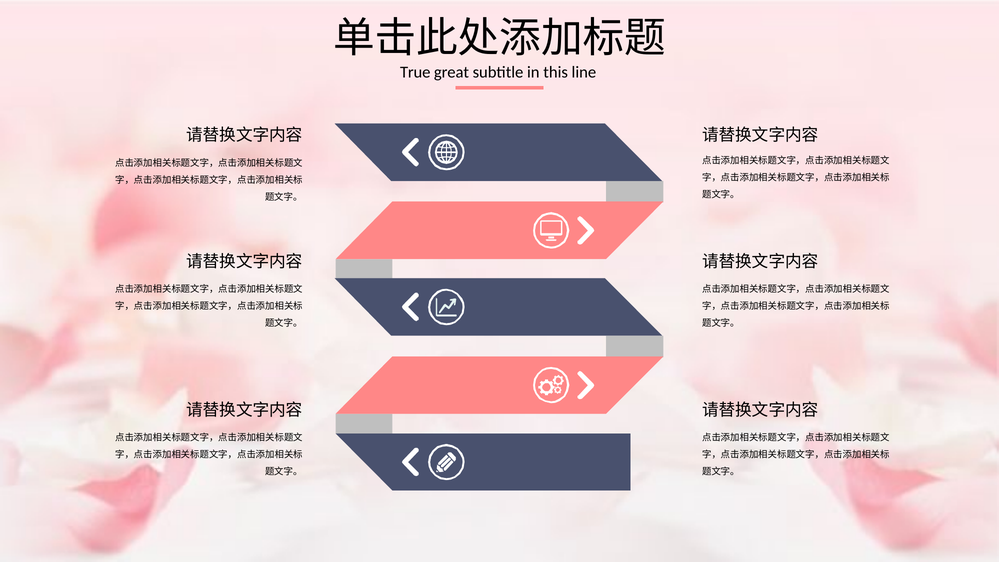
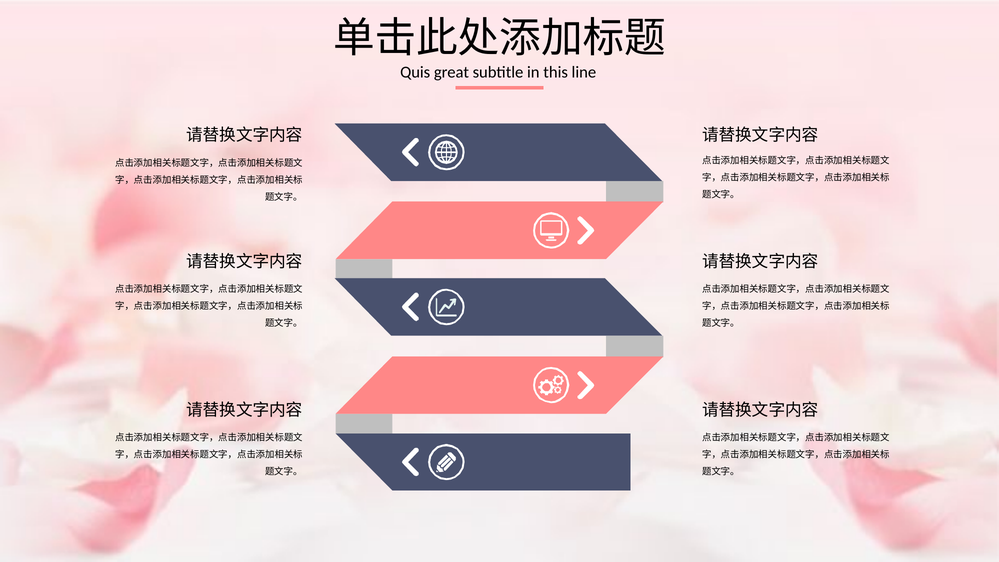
True: True -> Quis
